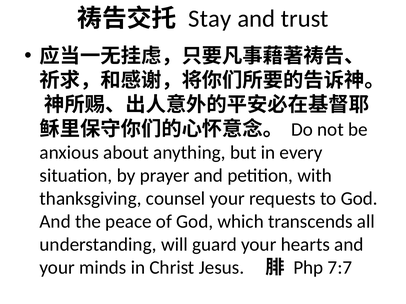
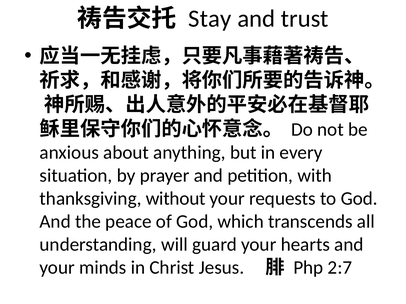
counsel: counsel -> without
7:7: 7:7 -> 2:7
